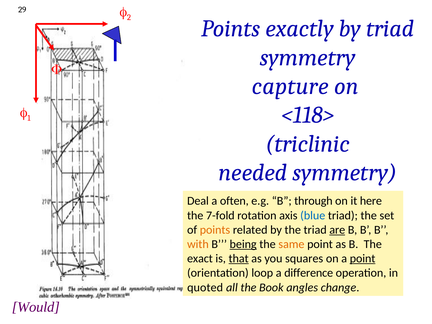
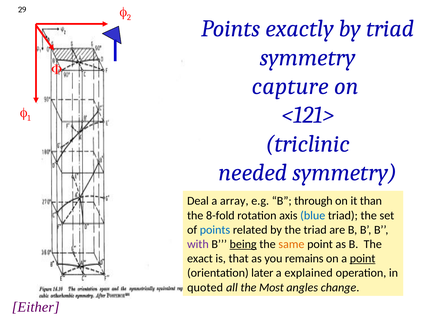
<118>: <118> -> <121>
often: often -> array
here: here -> than
7-fold: 7-fold -> 8-fold
points at (215, 230) colour: orange -> blue
are underline: present -> none
with colour: orange -> purple
that underline: present -> none
squares: squares -> remains
loop: loop -> later
difference: difference -> explained
Book: Book -> Most
Would: Would -> Either
